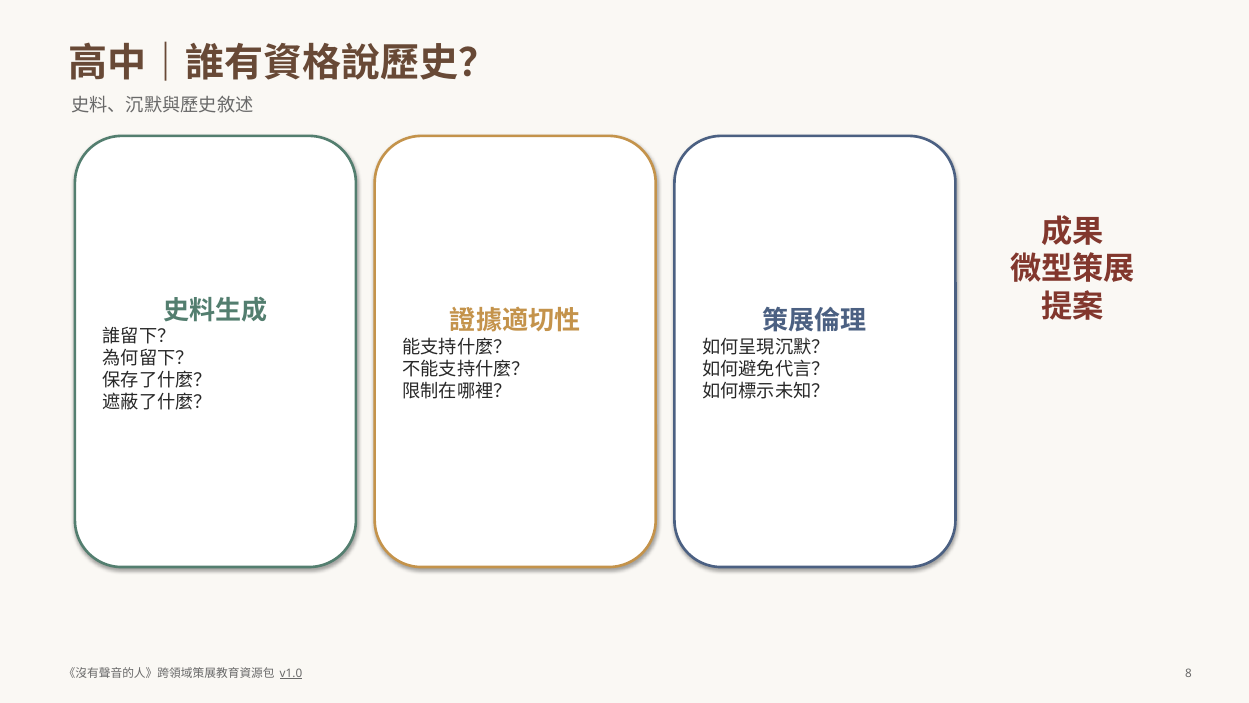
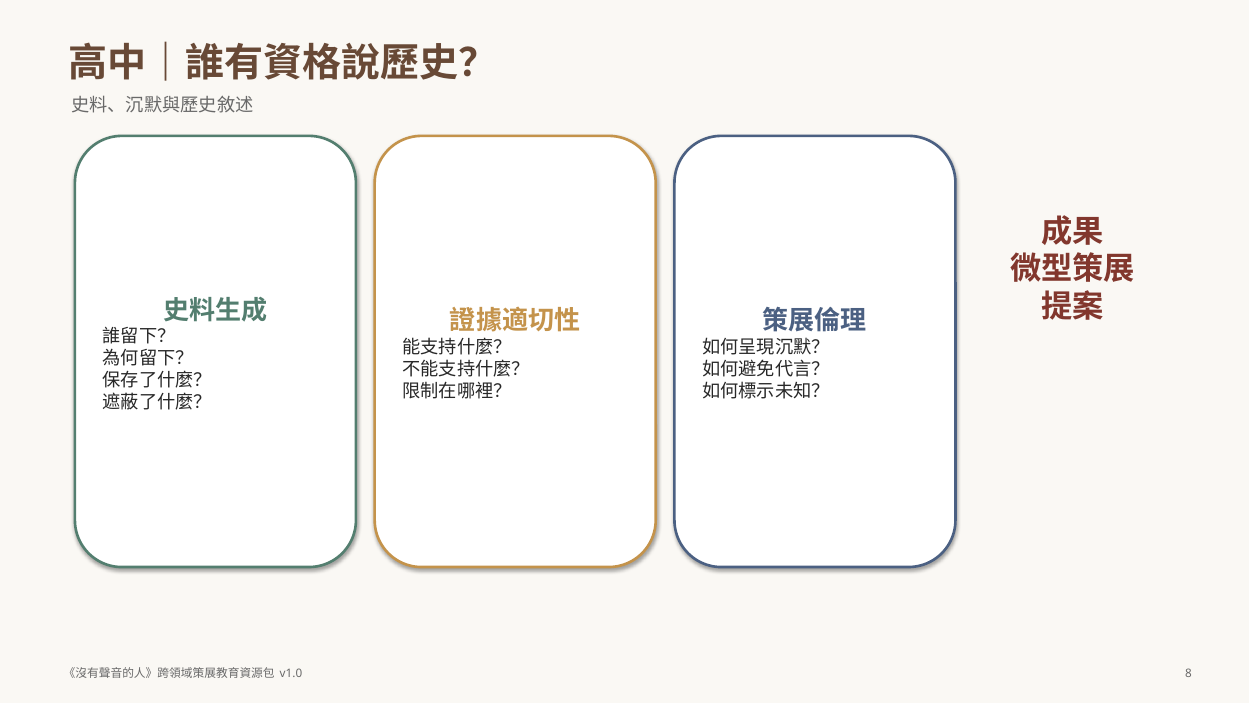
v1.0 underline: present -> none
